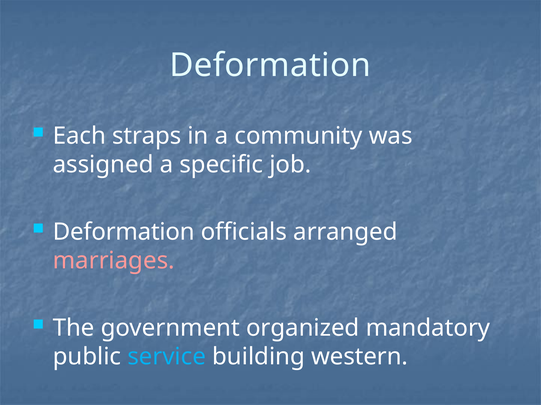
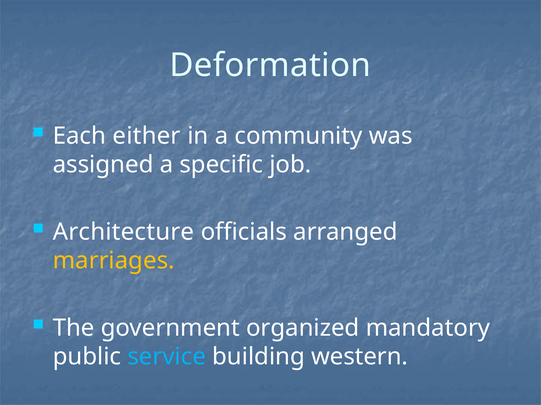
straps: straps -> either
Deformation at (124, 232): Deformation -> Architecture
marriages colour: pink -> yellow
